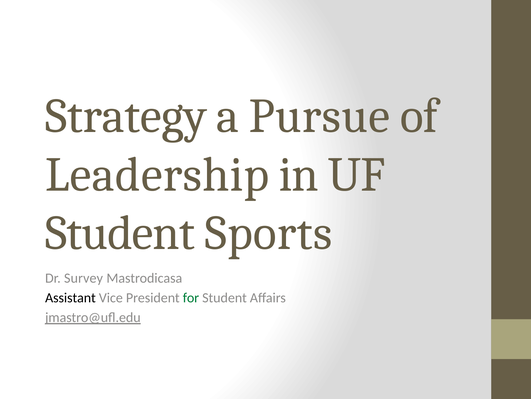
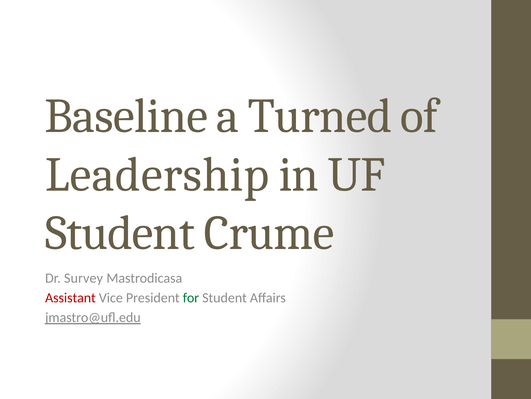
Strategy: Strategy -> Baseline
Pursue: Pursue -> Turned
Sports: Sports -> Crume
Assistant colour: black -> red
